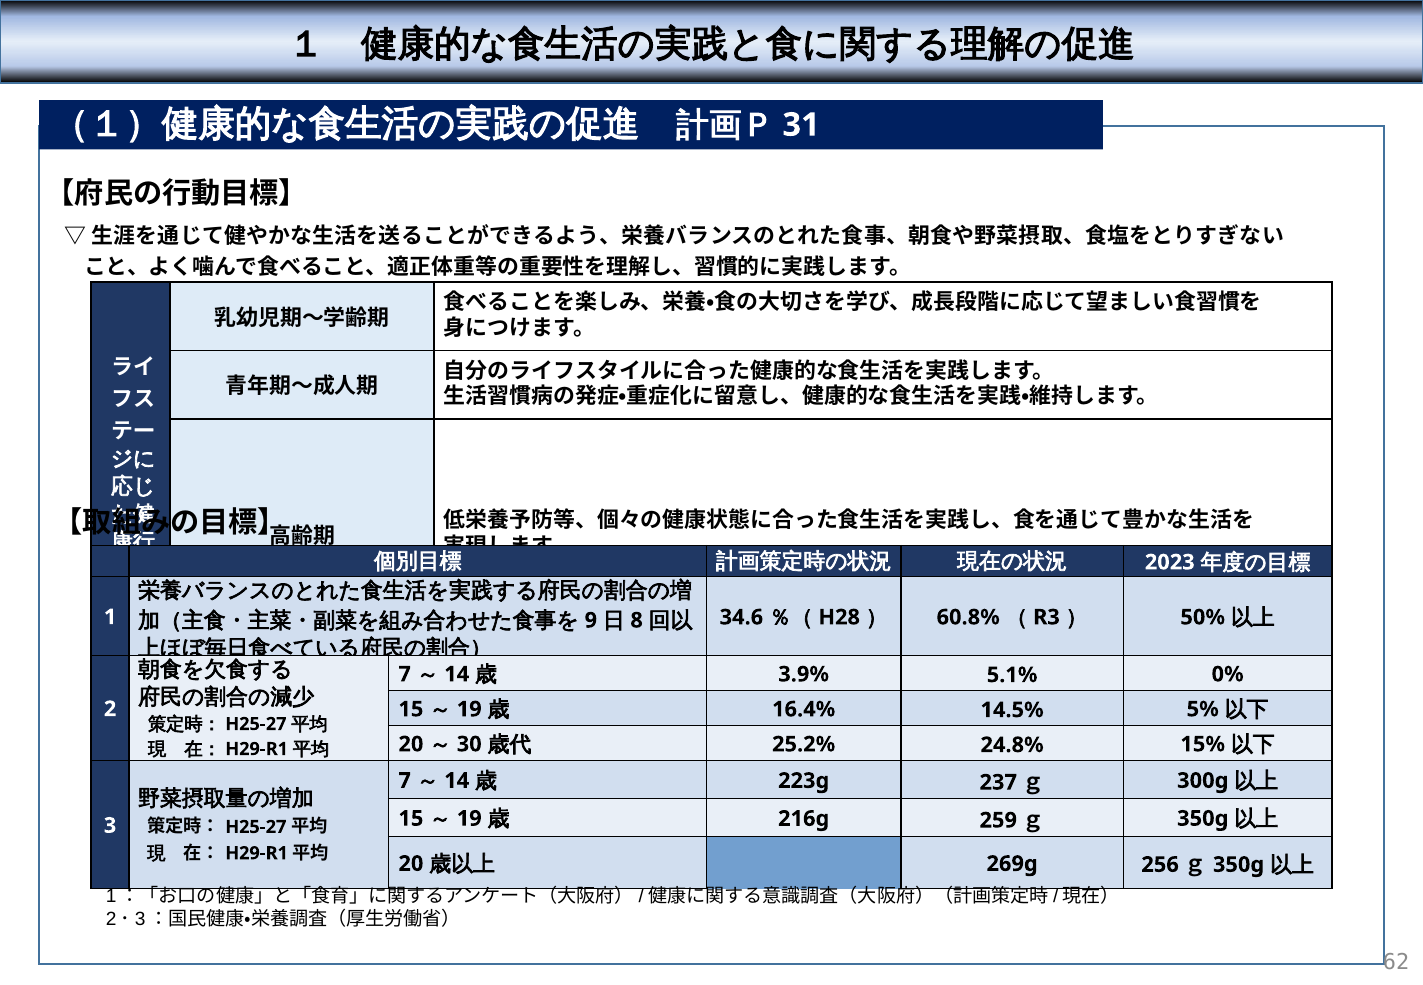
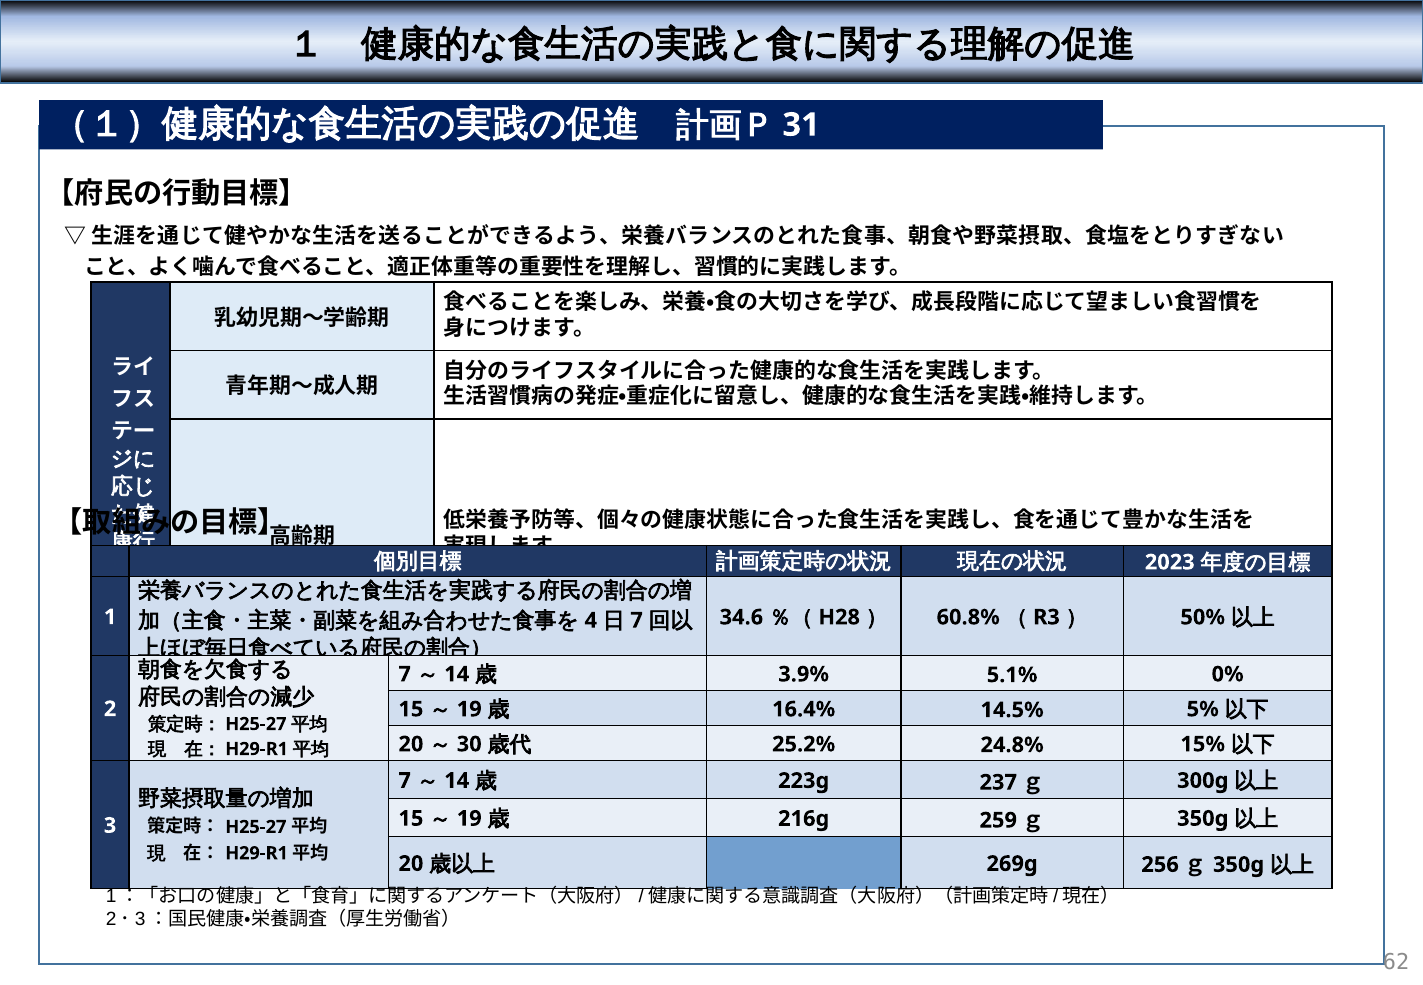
9: 9 -> 4
8 at (637, 620): 8 -> 7
